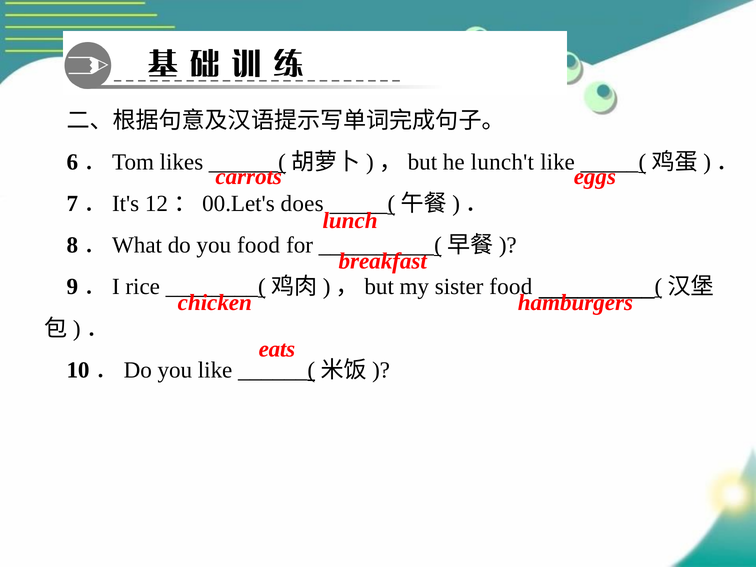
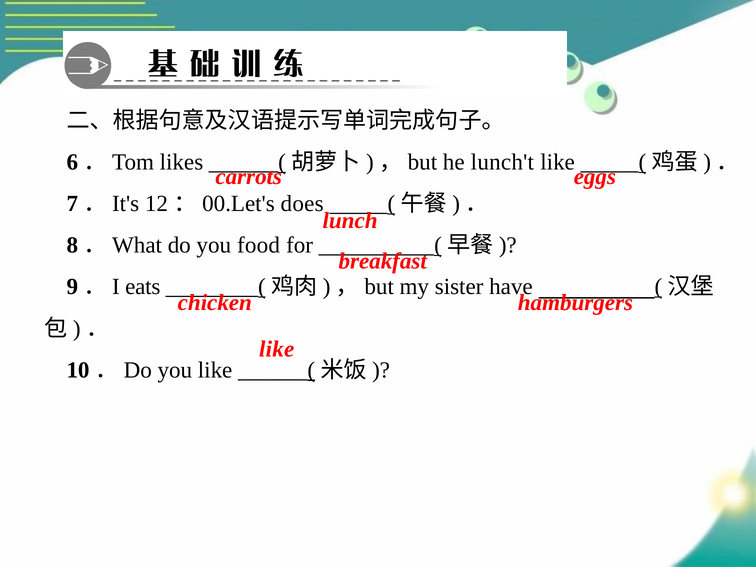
rice: rice -> eats
sister food: food -> have
eats at (277, 349): eats -> like
